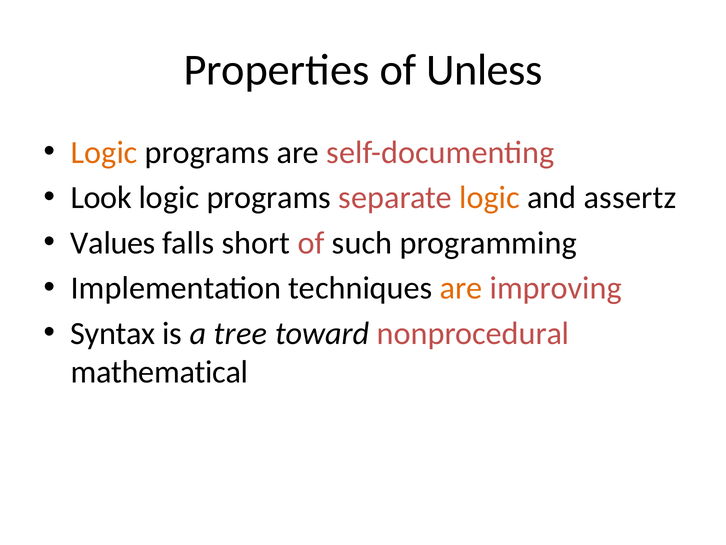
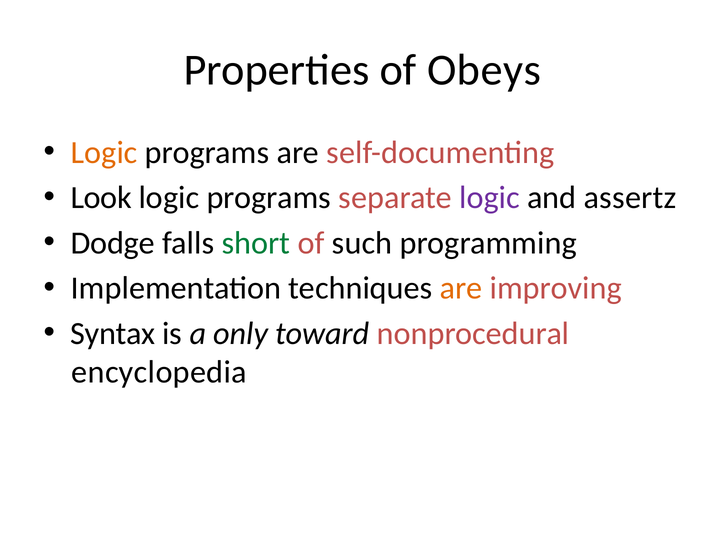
Unless: Unless -> Obeys
logic at (489, 197) colour: orange -> purple
Values: Values -> Dodge
short colour: black -> green
tree: tree -> only
mathematical: mathematical -> encyclopedia
